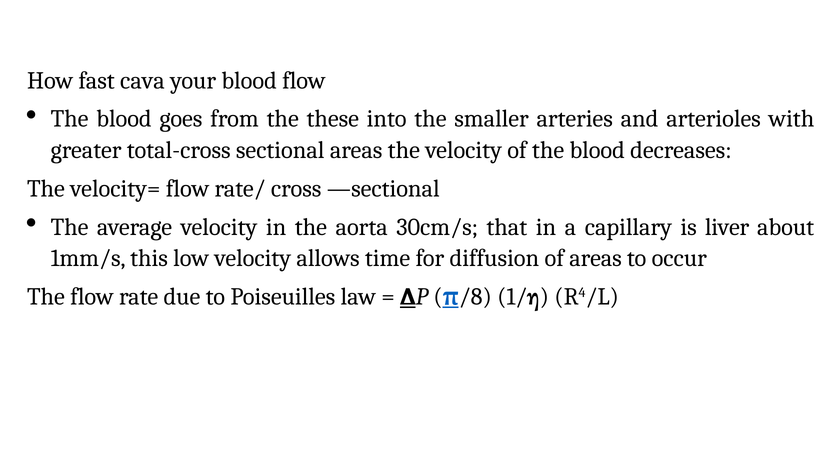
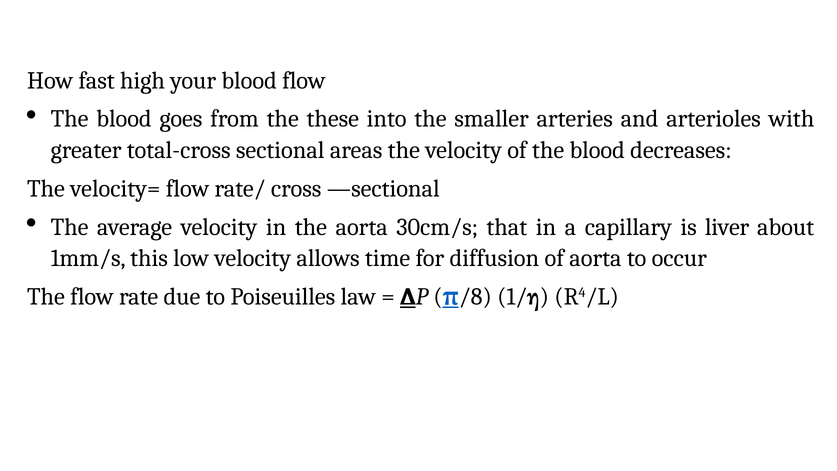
cava: cava -> high
of areas: areas -> aorta
